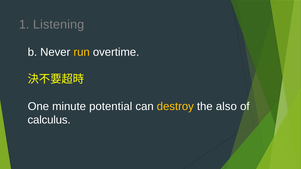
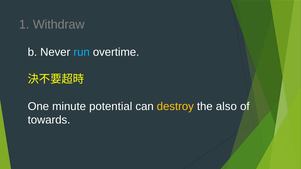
Listening: Listening -> Withdraw
run colour: yellow -> light blue
calculus: calculus -> towards
